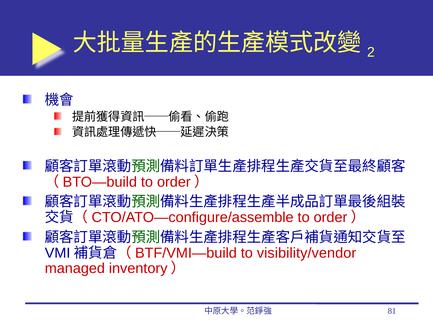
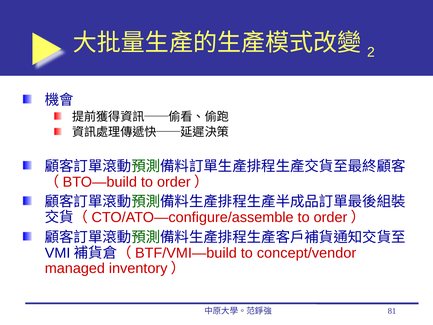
visibility/vendor: visibility/vendor -> concept/vendor
